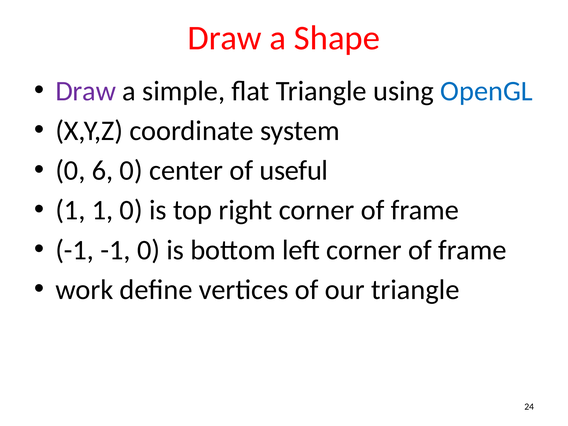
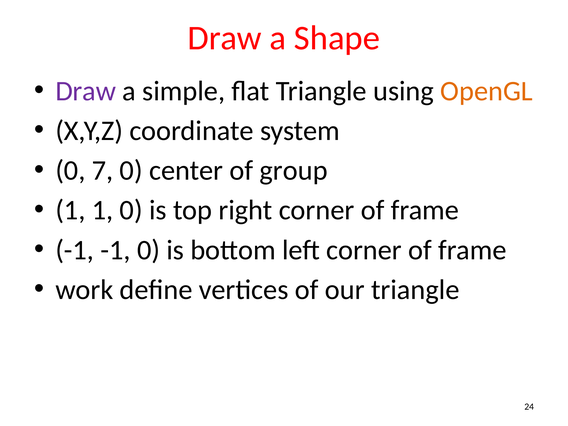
OpenGL colour: blue -> orange
6: 6 -> 7
useful: useful -> group
